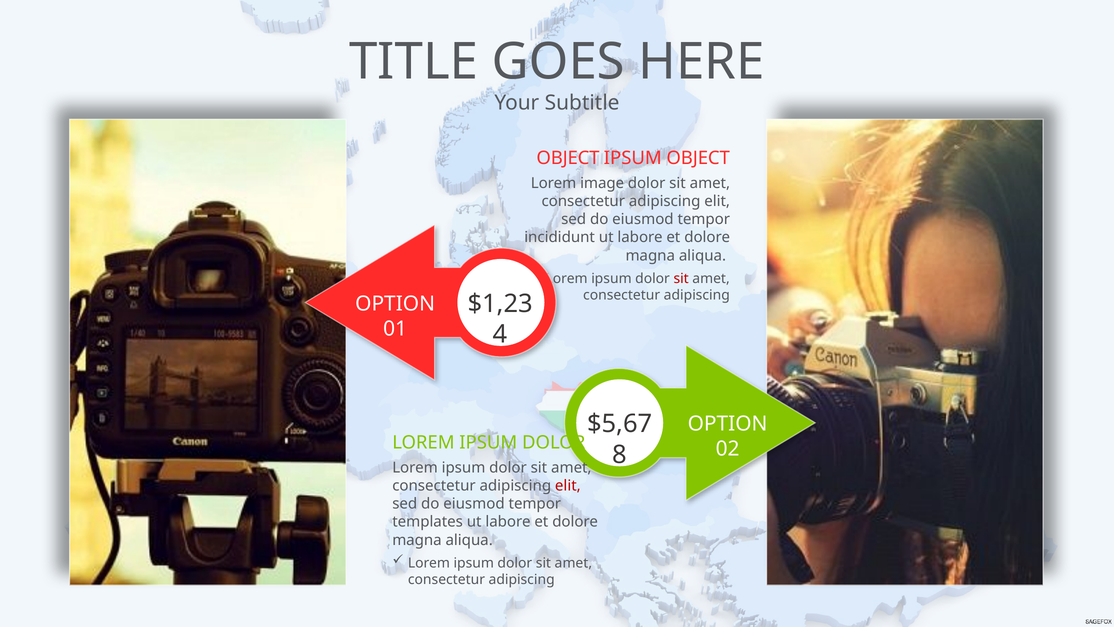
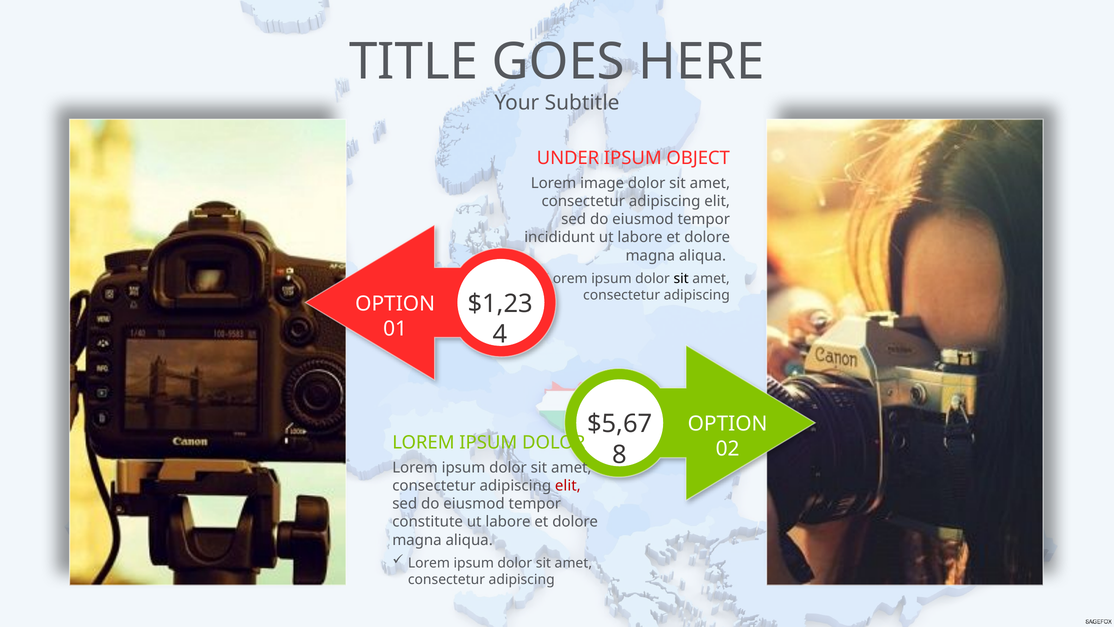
OBJECT at (568, 158): OBJECT -> UNDER
sit at (681, 278) colour: red -> black
templates: templates -> constitute
